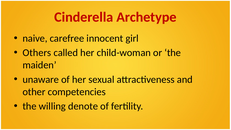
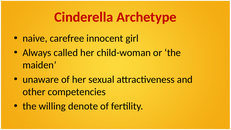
Others: Others -> Always
